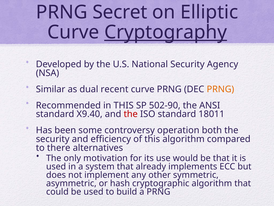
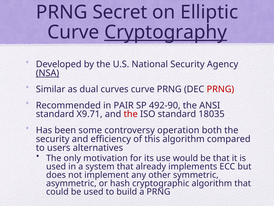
NSA underline: none -> present
recent: recent -> curves
PRNG at (220, 89) colour: orange -> red
in THIS: THIS -> PAIR
502-90: 502-90 -> 492-90
X9.40: X9.40 -> X9.71
18011: 18011 -> 18035
there: there -> users
